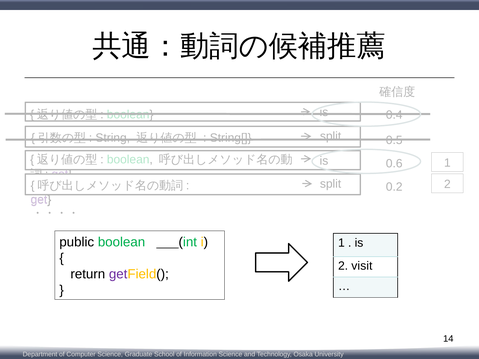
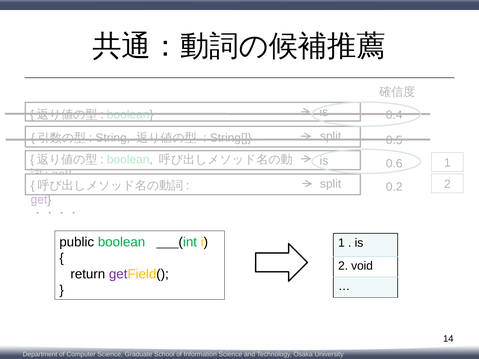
visit: visit -> void
